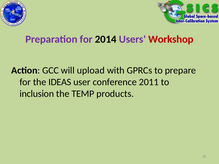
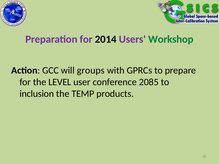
Workshop colour: red -> green
upload: upload -> groups
IDEAS: IDEAS -> LEVEL
2011: 2011 -> 2085
